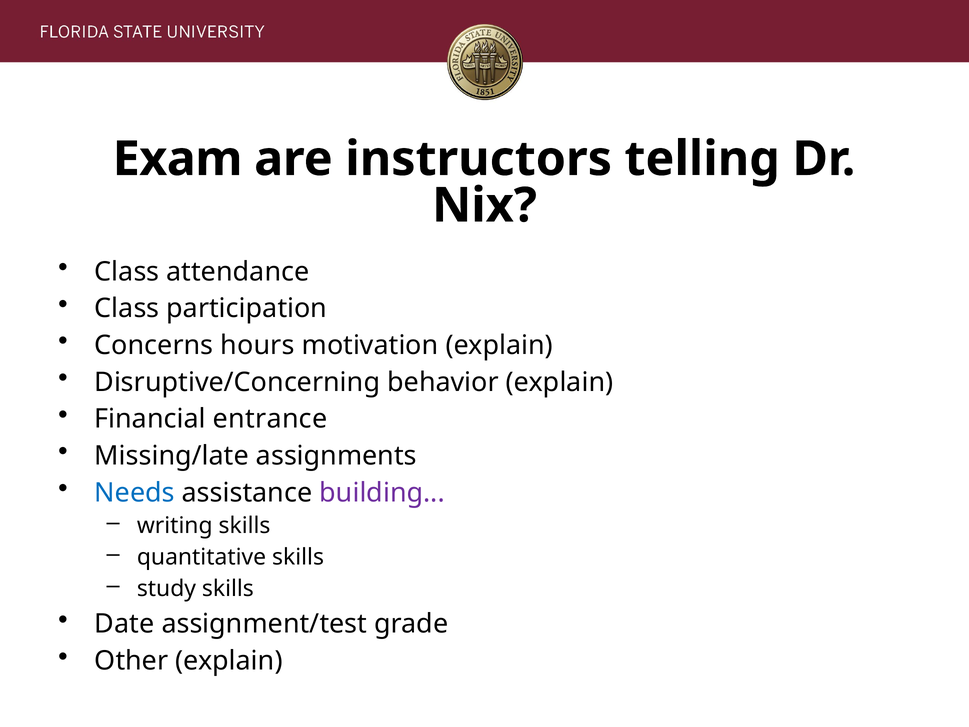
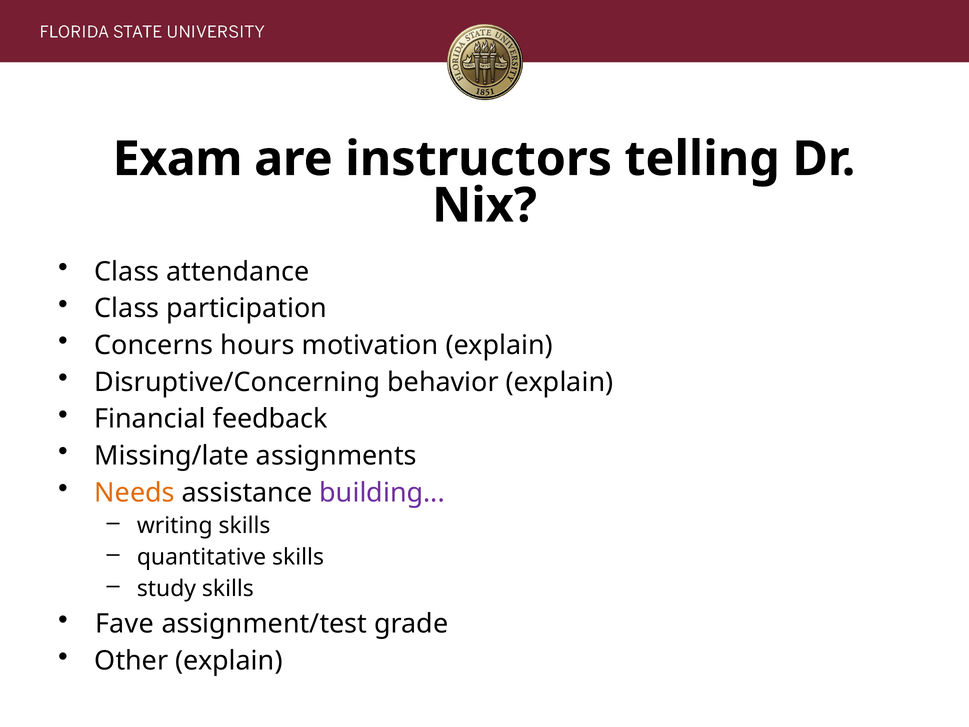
entrance: entrance -> feedback
Needs colour: blue -> orange
Date: Date -> Fave
